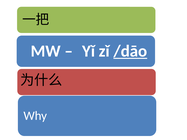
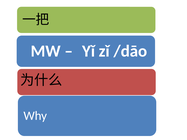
/dāo underline: present -> none
